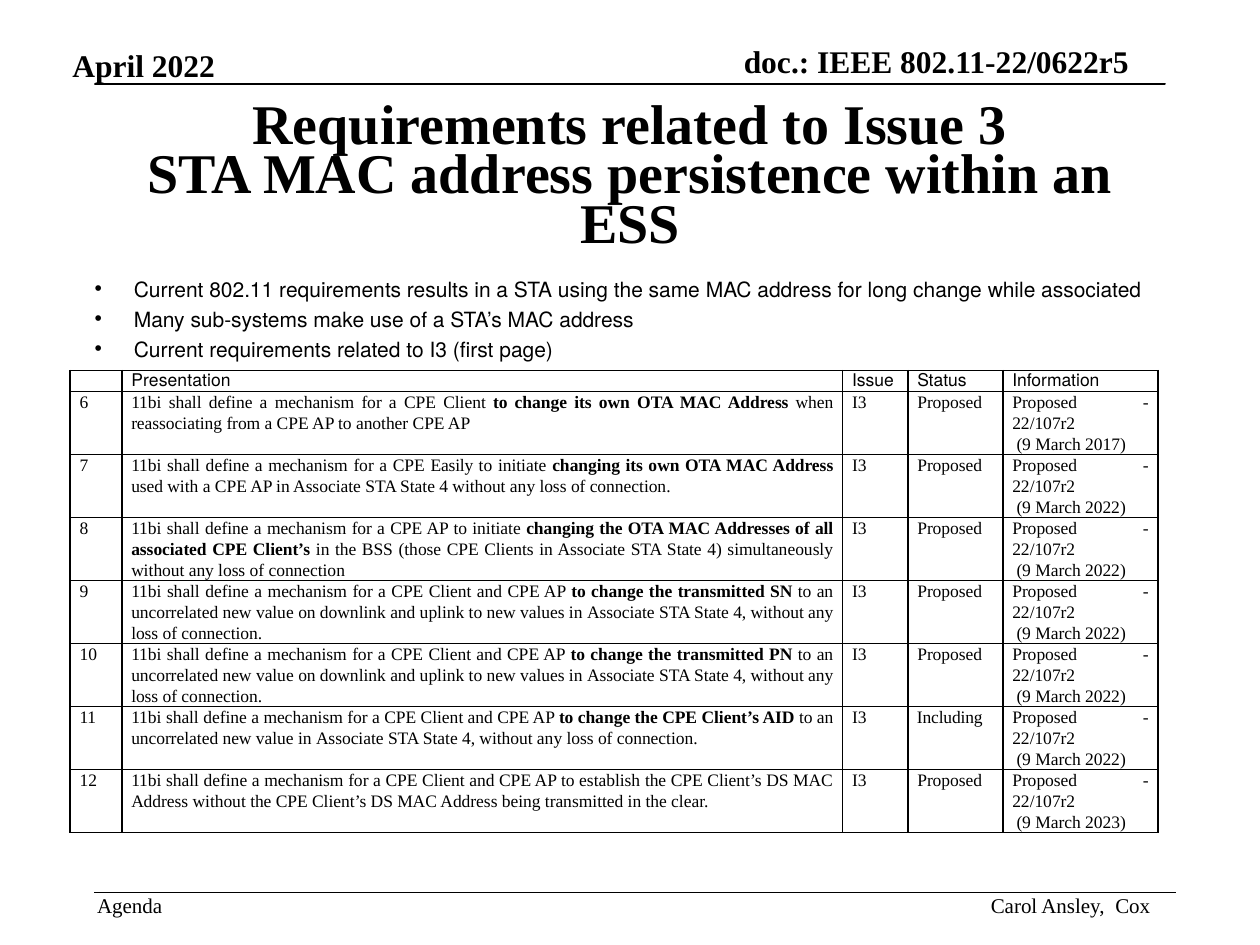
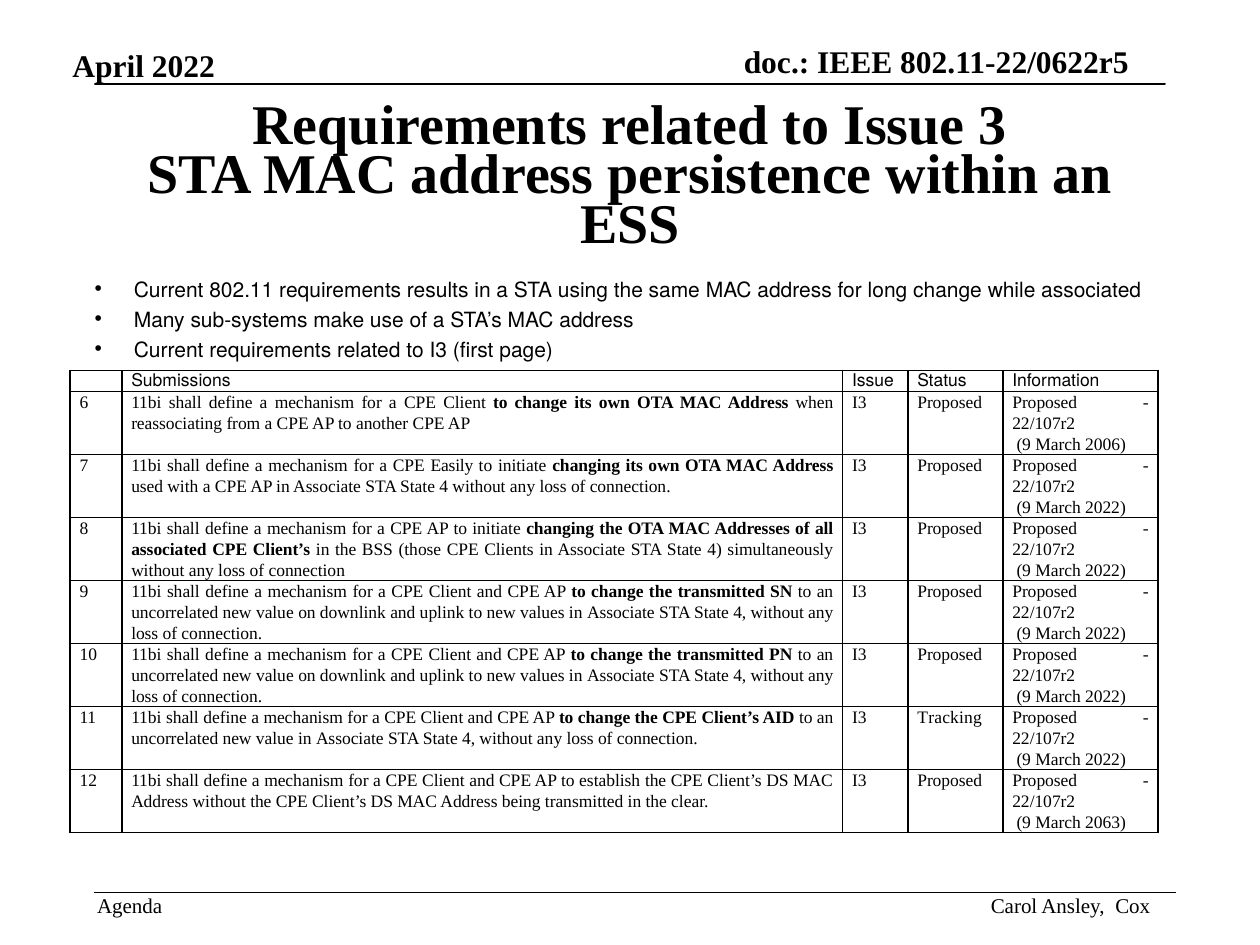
Presentation: Presentation -> Submissions
2017: 2017 -> 2006
Including: Including -> Tracking
2023: 2023 -> 2063
